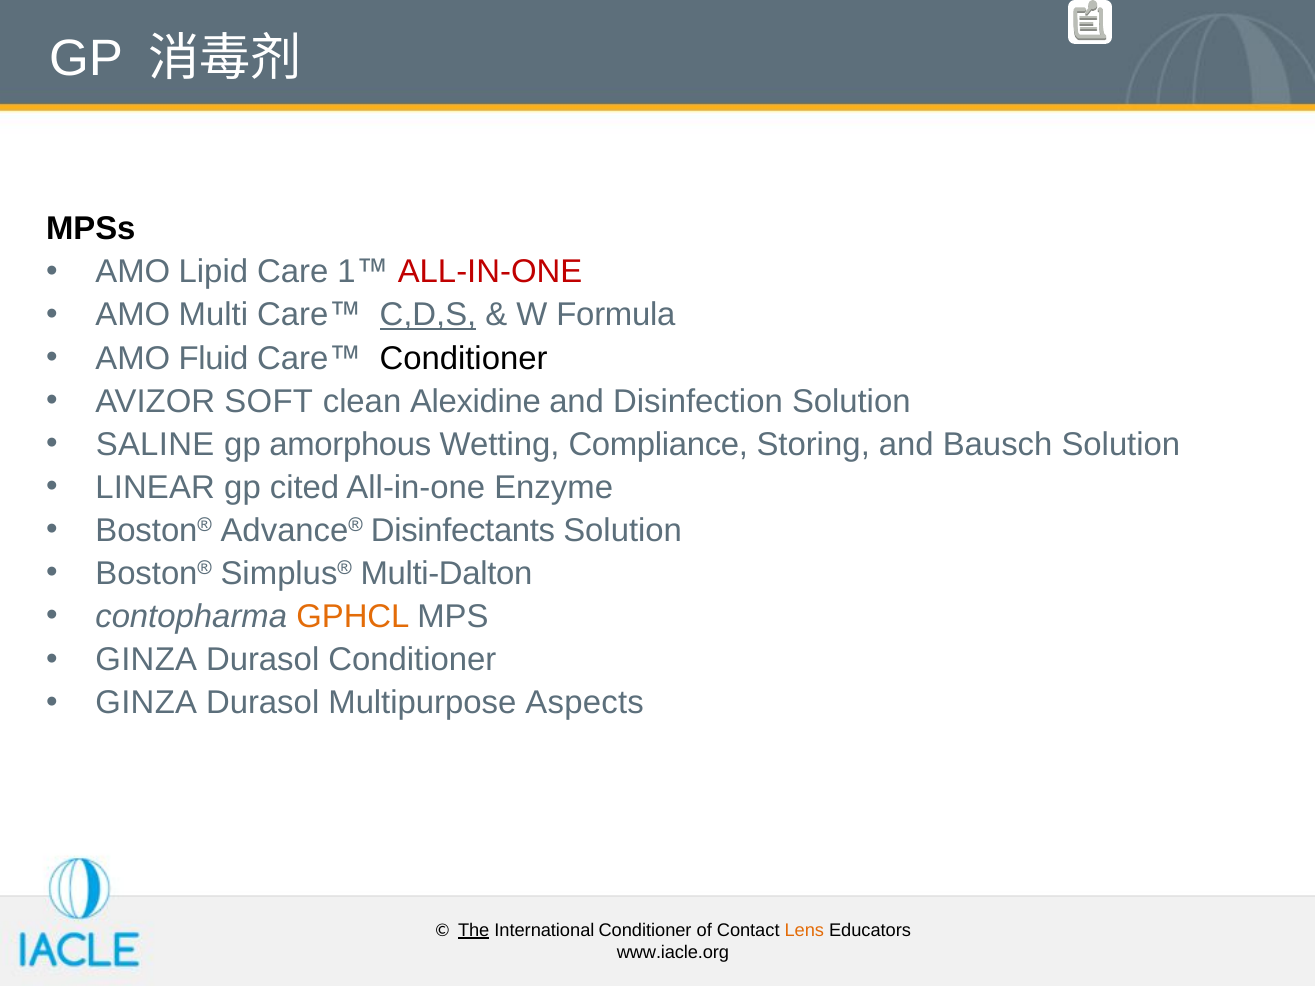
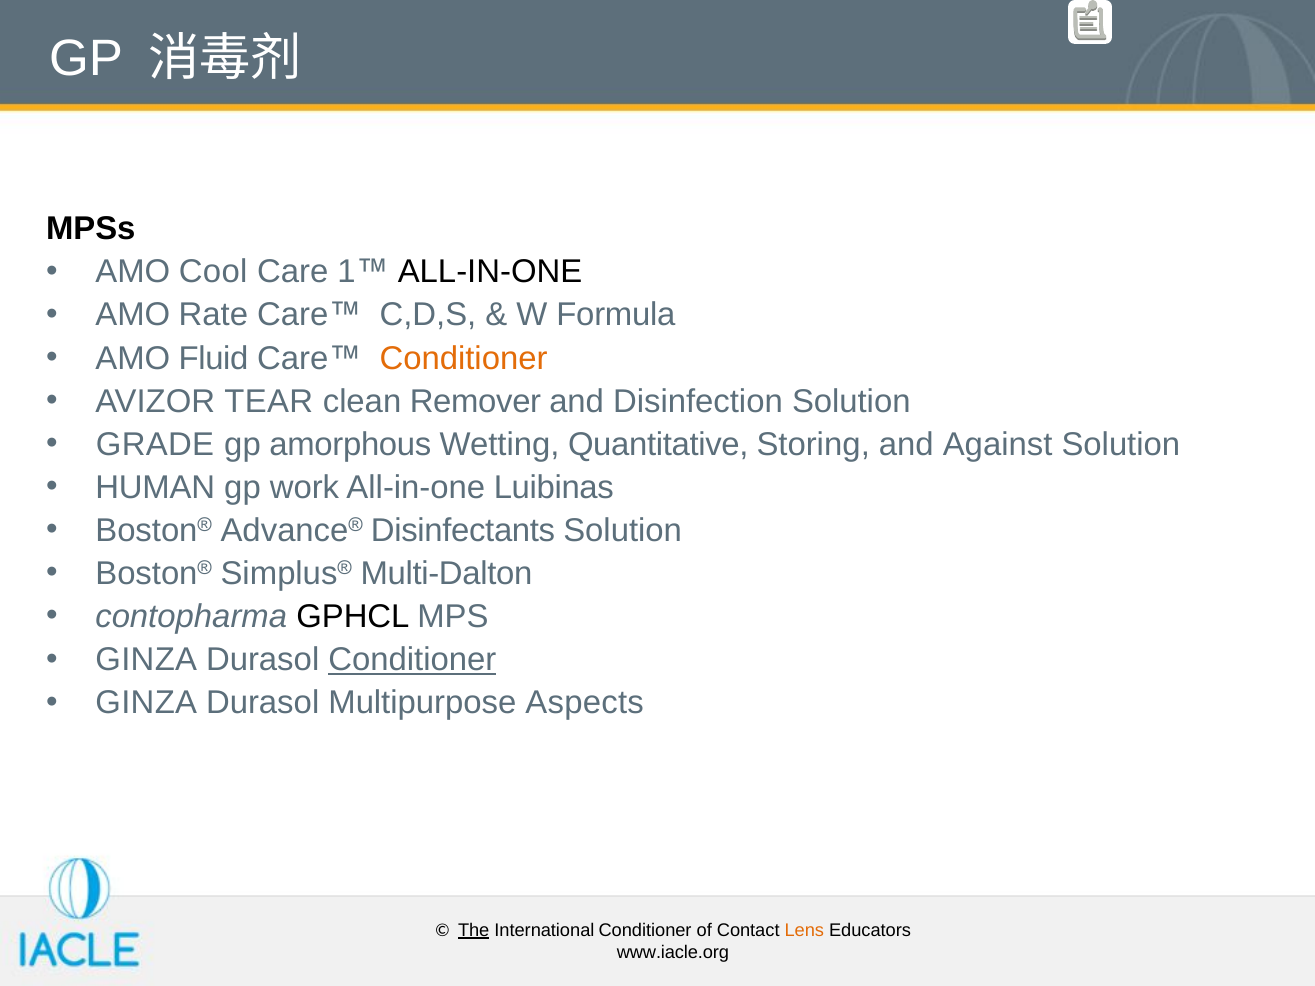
Lipid: Lipid -> Cool
ALL-IN-ONE at (490, 272) colour: red -> black
Multi: Multi -> Rate
C,D,S underline: present -> none
Conditioner at (464, 358) colour: black -> orange
SOFT: SOFT -> TEAR
Alexidine: Alexidine -> Remover
SALINE: SALINE -> GRADE
Compliance: Compliance -> Quantitative
Bausch: Bausch -> Against
LINEAR: LINEAR -> HUMAN
cited: cited -> work
Enzyme: Enzyme -> Luibinas
GPHCL colour: orange -> black
Conditioner at (412, 660) underline: none -> present
